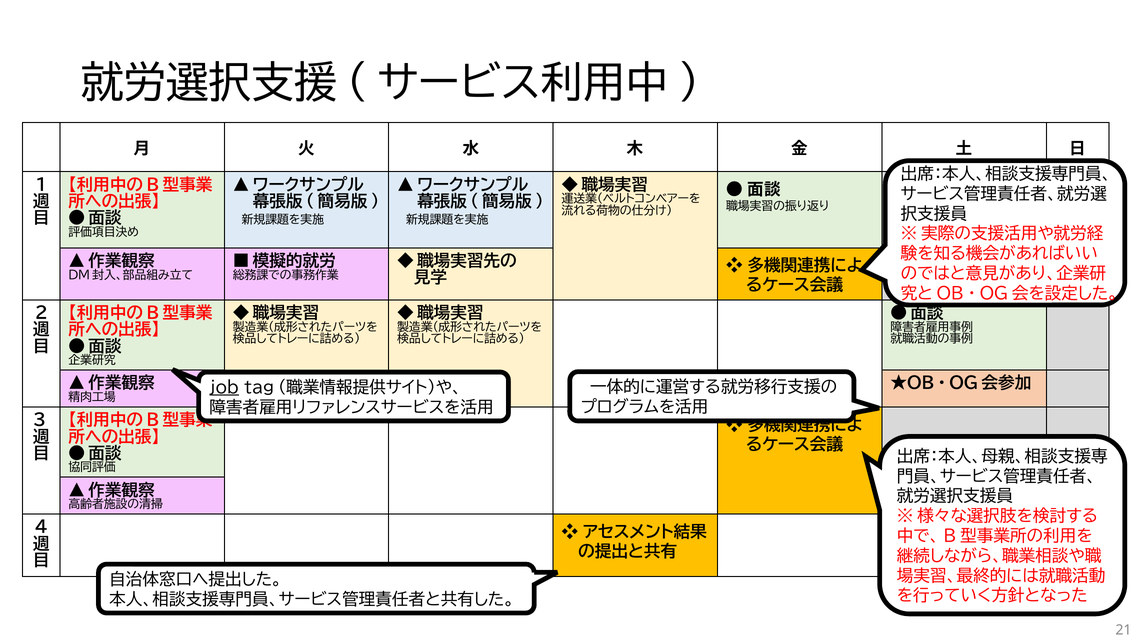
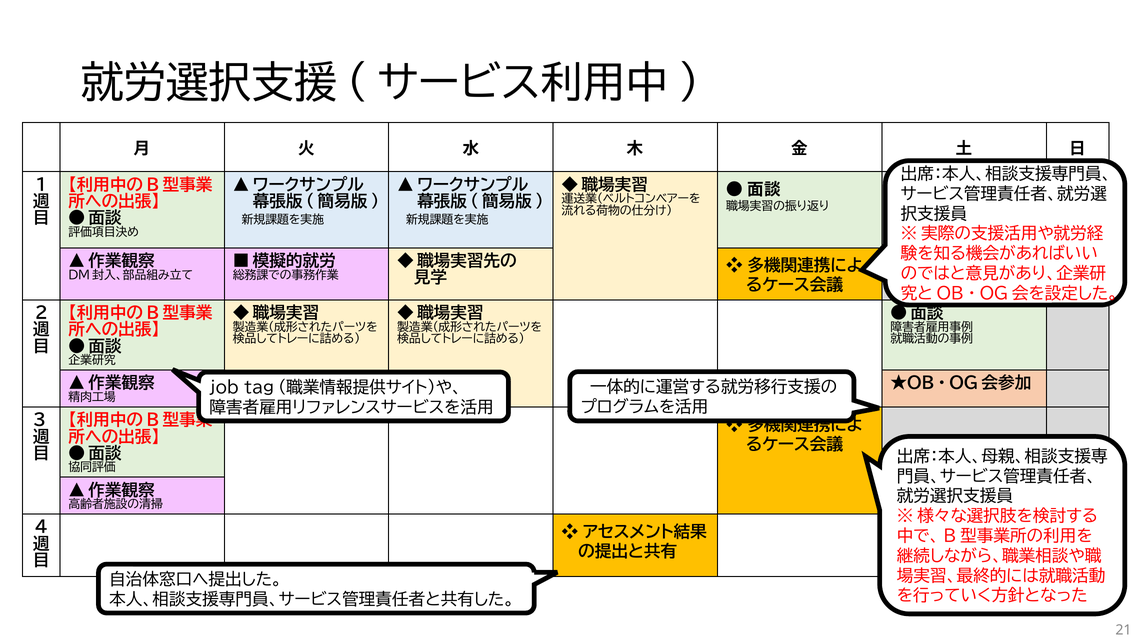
job underline: present -> none
